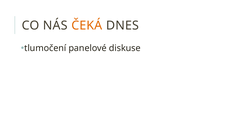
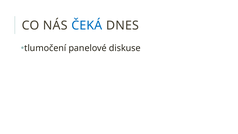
ČEKÁ colour: orange -> blue
